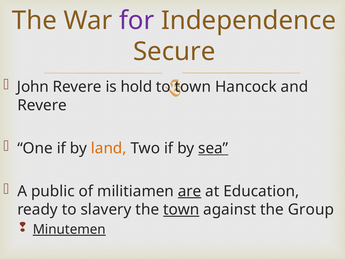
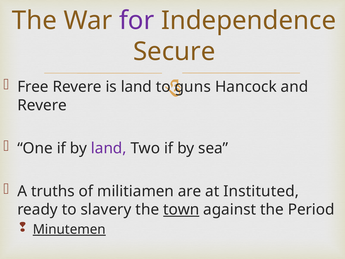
John: John -> Free
is hold: hold -> land
town at (193, 87): town -> guns
land at (109, 148) colour: orange -> purple
sea underline: present -> none
public: public -> truths
are underline: present -> none
Education: Education -> Instituted
Group: Group -> Period
